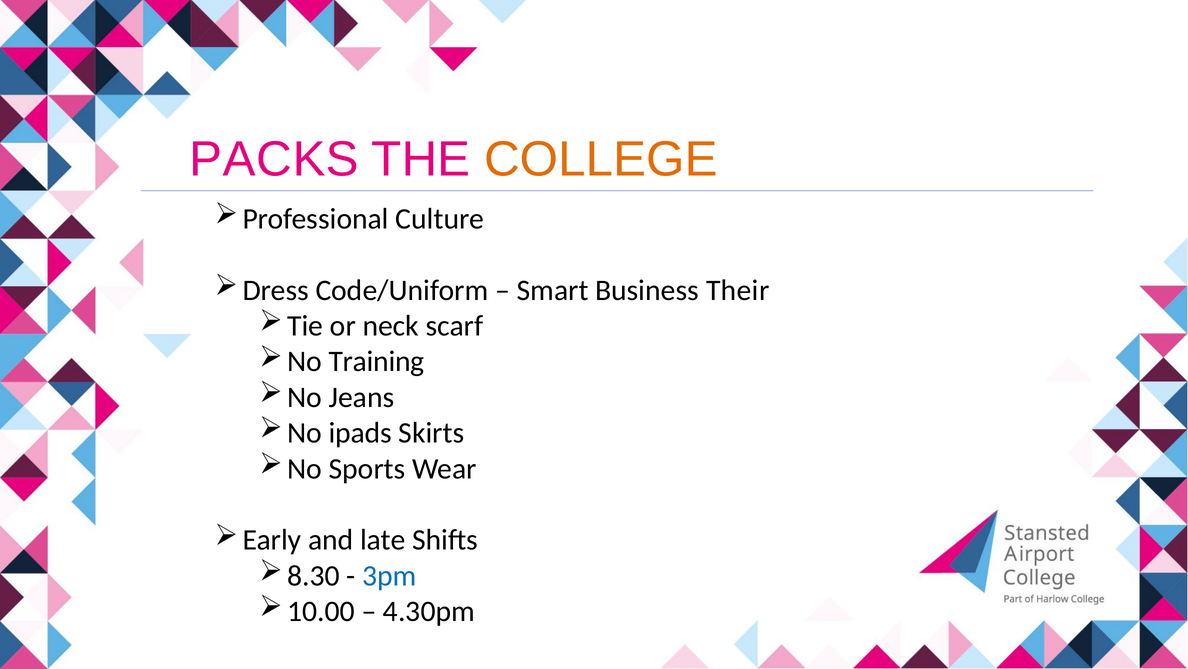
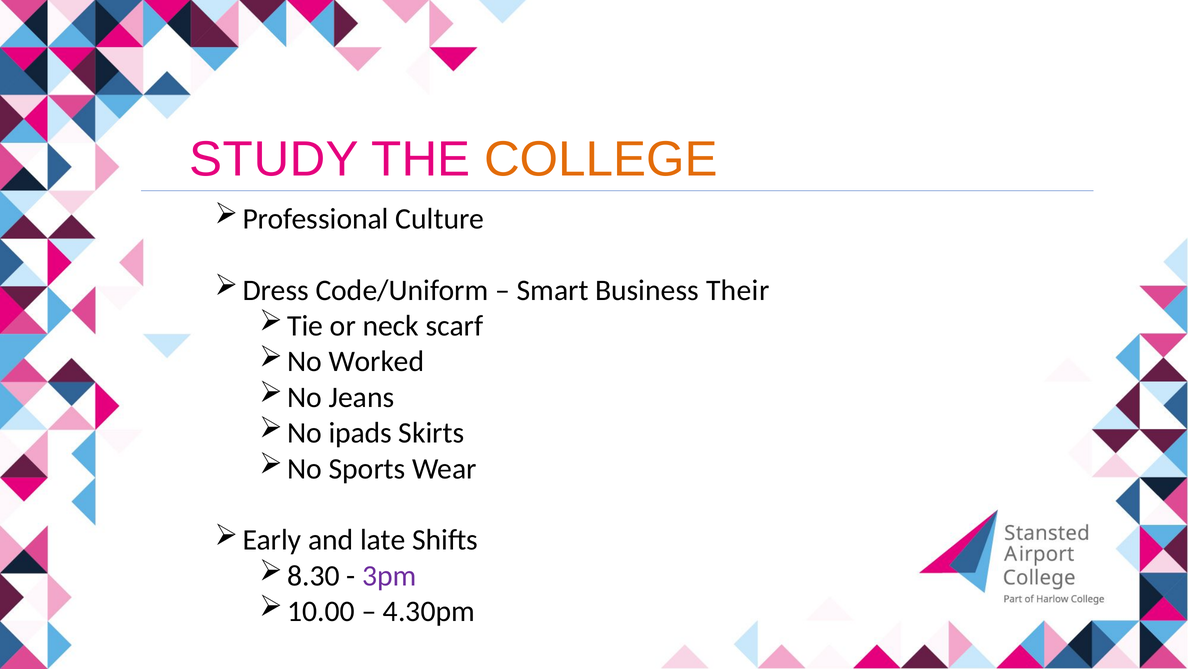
PACKS: PACKS -> STUDY
Training: Training -> Worked
3pm colour: blue -> purple
